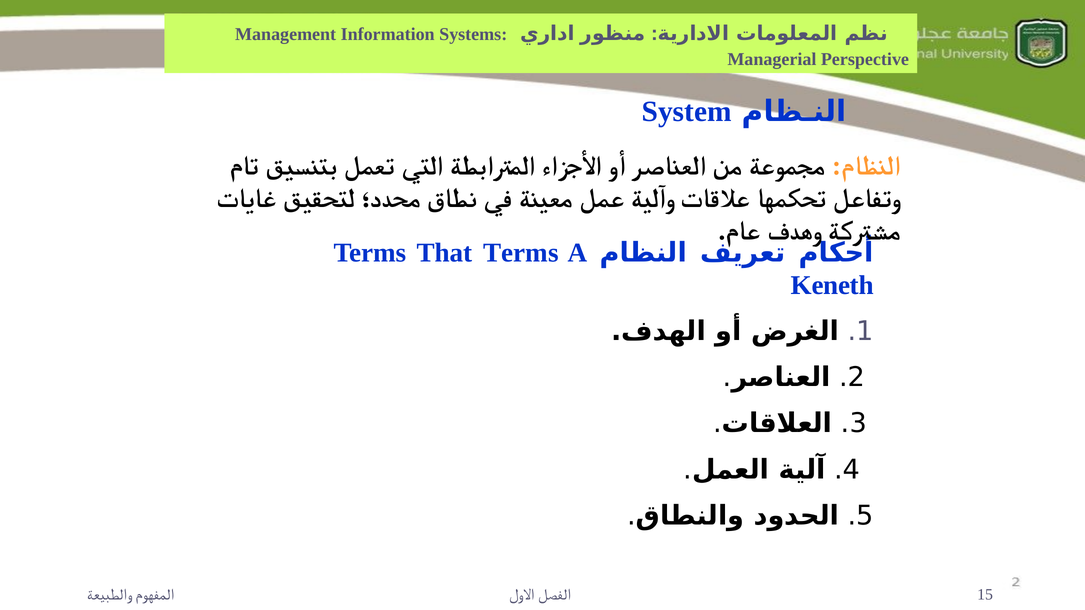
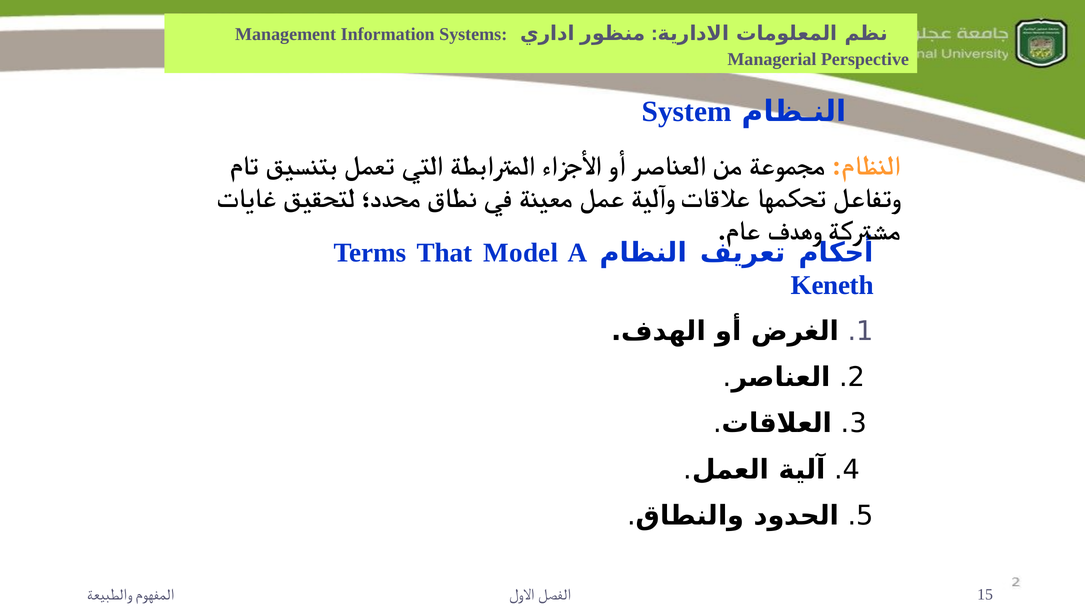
That Terms: Terms -> Model
